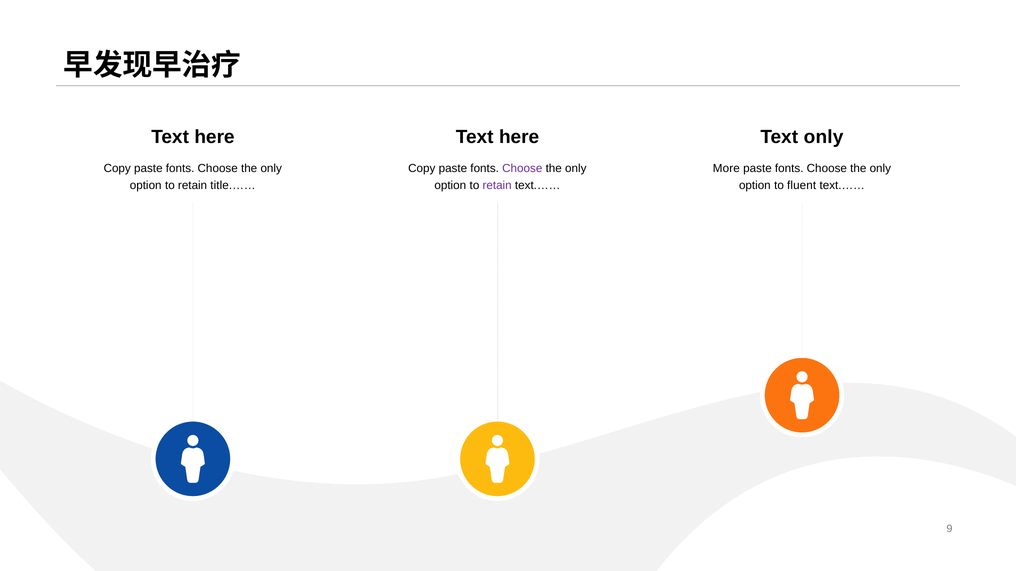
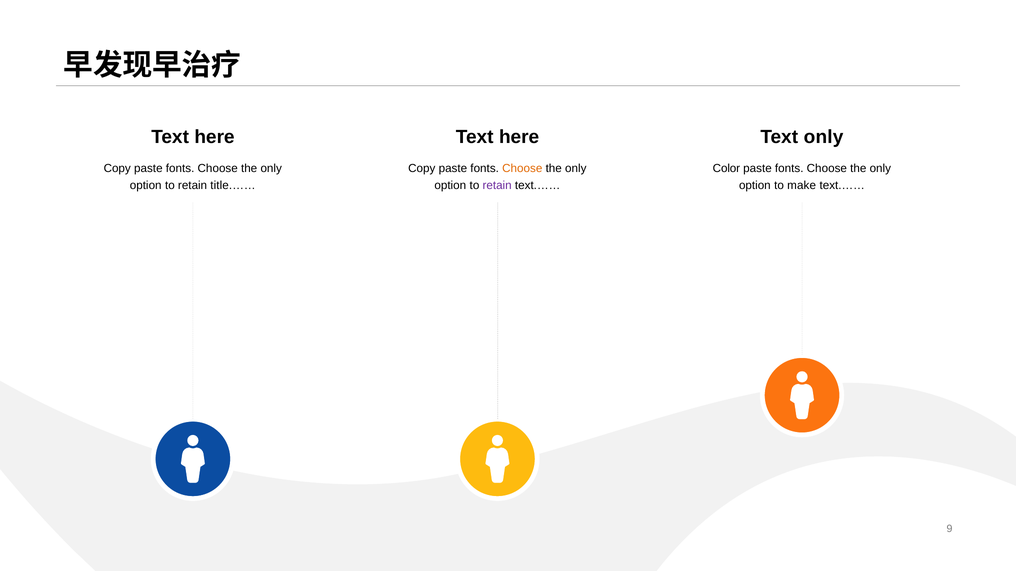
Choose at (522, 169) colour: purple -> orange
More: More -> Color
fluent: fluent -> make
